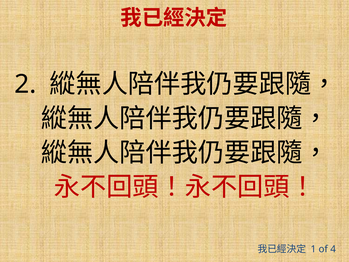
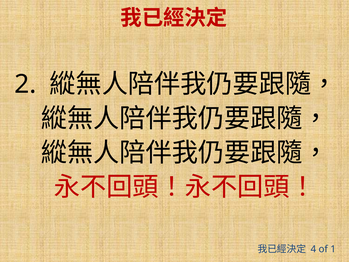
1: 1 -> 4
4: 4 -> 1
